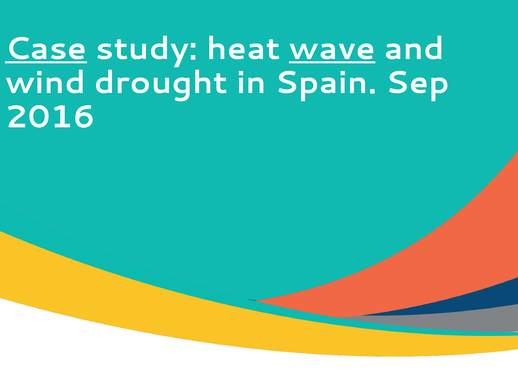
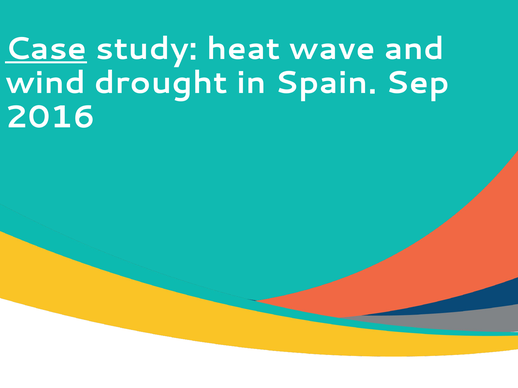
wave underline: present -> none
